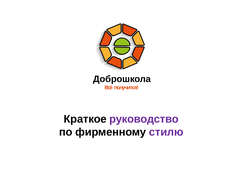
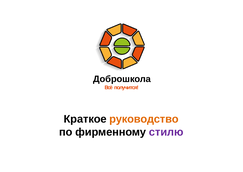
руководство colour: purple -> orange
